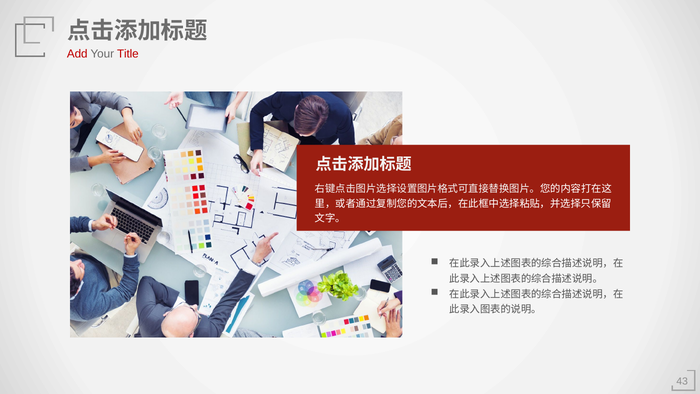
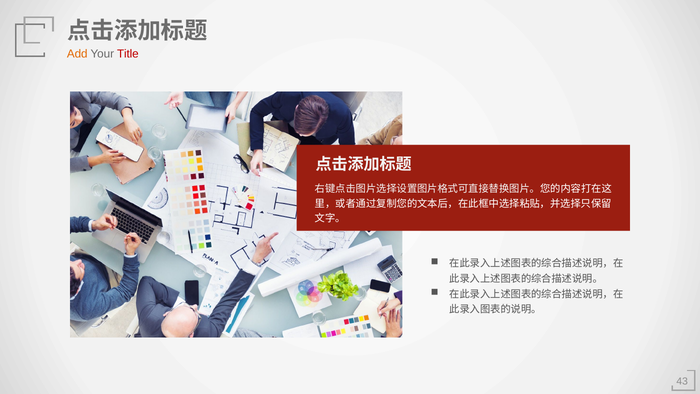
Add colour: red -> orange
